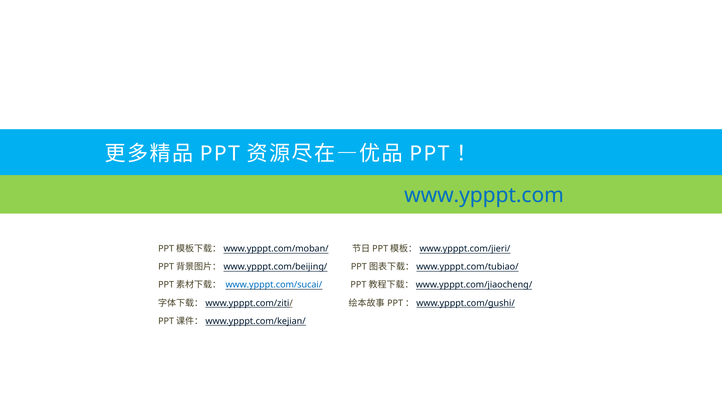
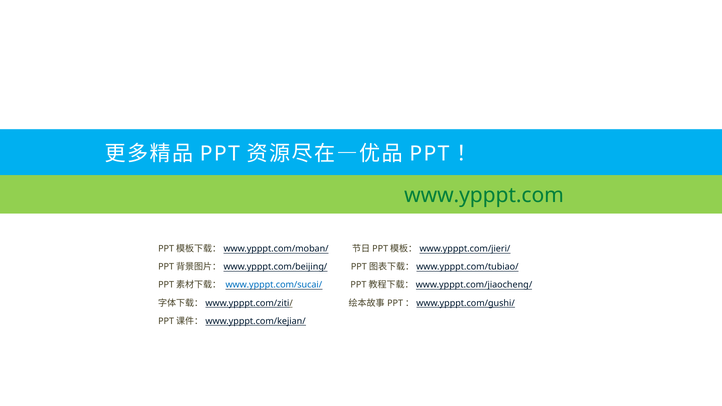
www.ypppt.com colour: blue -> green
